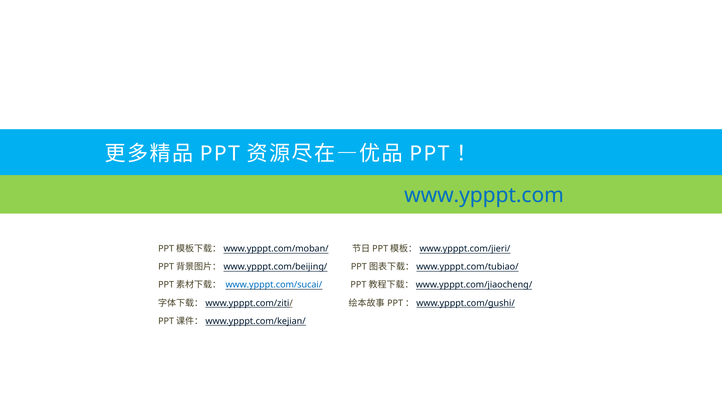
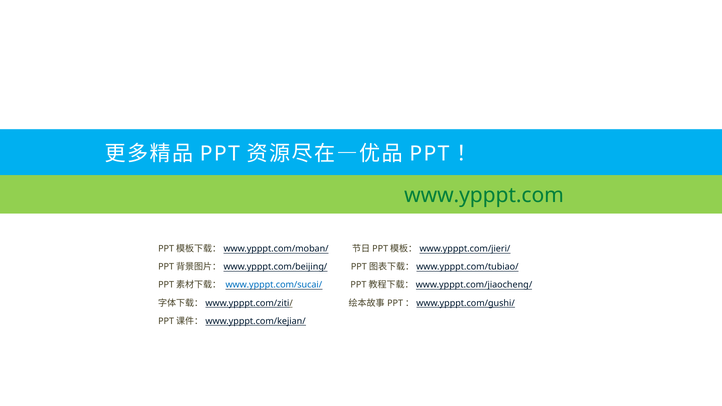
www.ypppt.com colour: blue -> green
